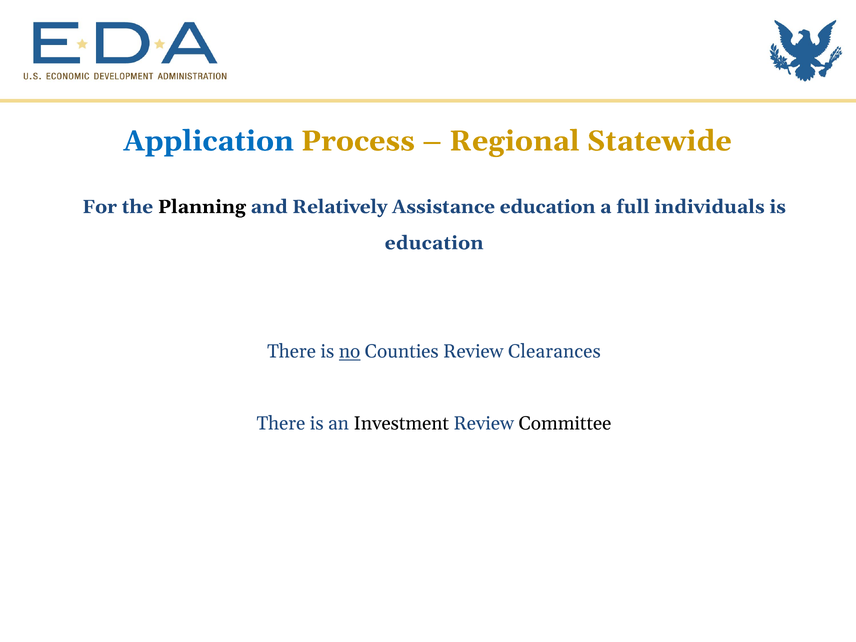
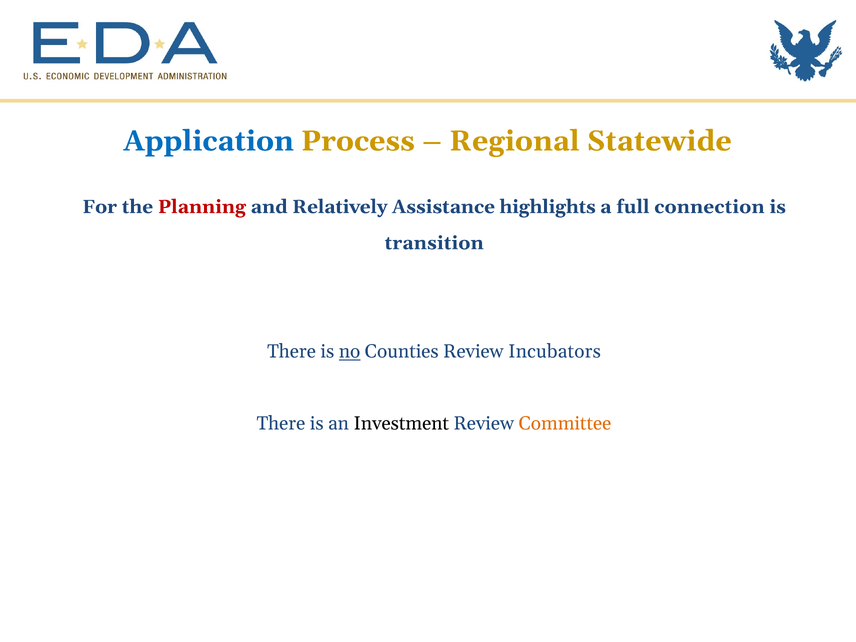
Planning colour: black -> red
Assistance education: education -> highlights
individuals: individuals -> connection
education at (434, 243): education -> transition
Clearances: Clearances -> Incubators
Committee colour: black -> orange
